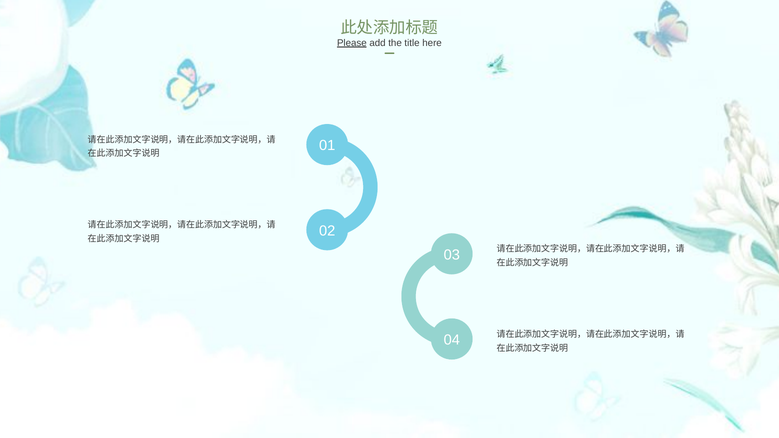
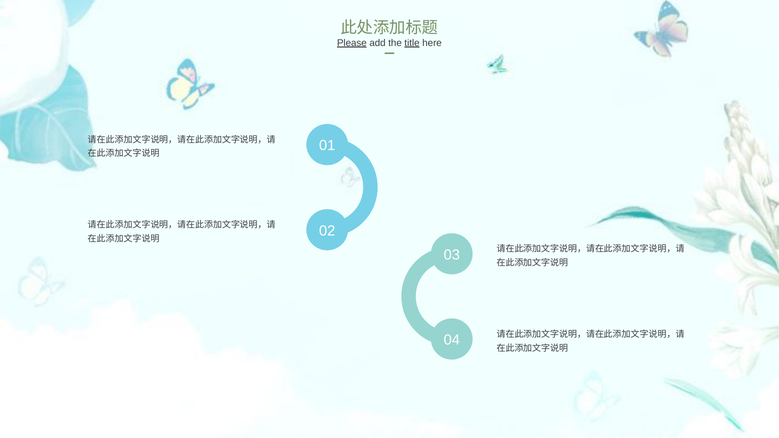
title underline: none -> present
